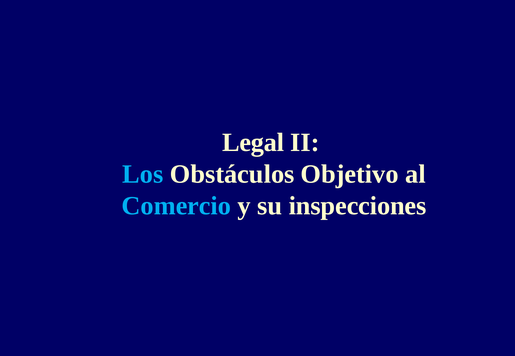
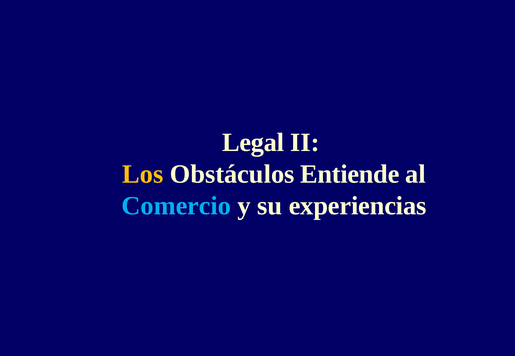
Los colour: light blue -> yellow
Objetivo: Objetivo -> Entiende
inspecciones: inspecciones -> experiencias
